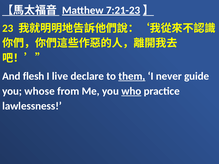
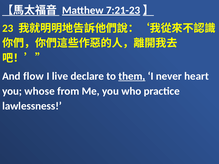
flesh: flesh -> flow
guide: guide -> heart
who underline: present -> none
